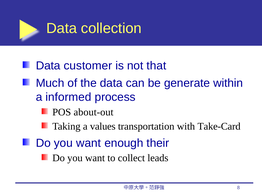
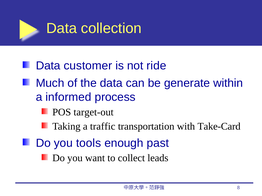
that: that -> ride
about-out: about-out -> target-out
values: values -> traffic
want at (89, 143): want -> tools
their: their -> past
